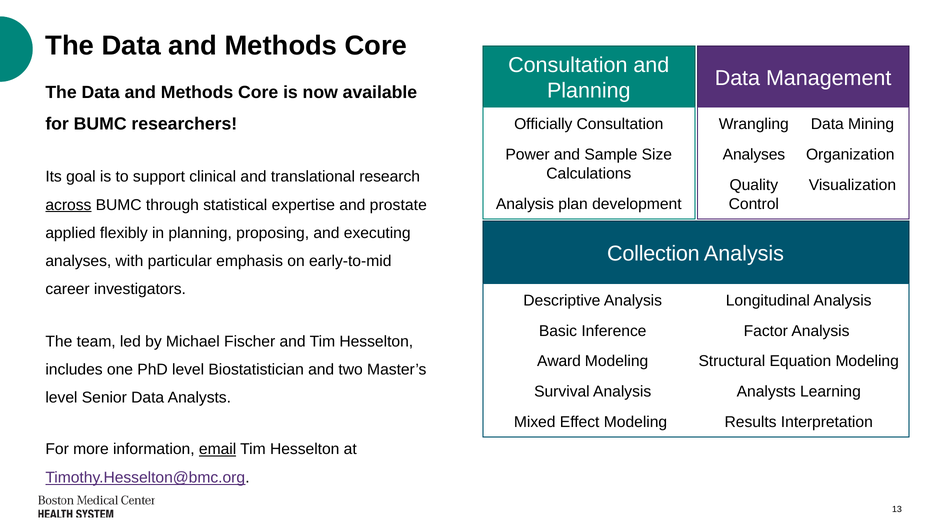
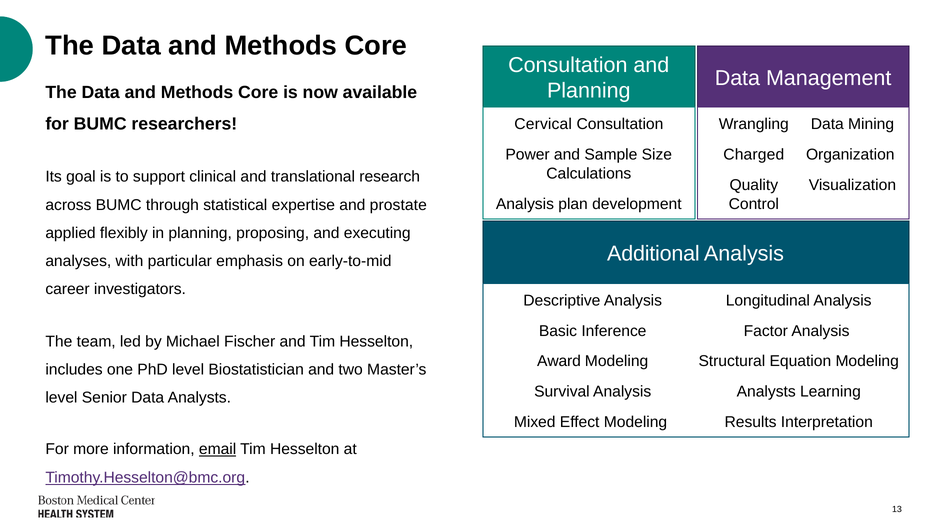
Officially: Officially -> Cervical
Analyses at (754, 155): Analyses -> Charged
across underline: present -> none
Collection: Collection -> Additional
